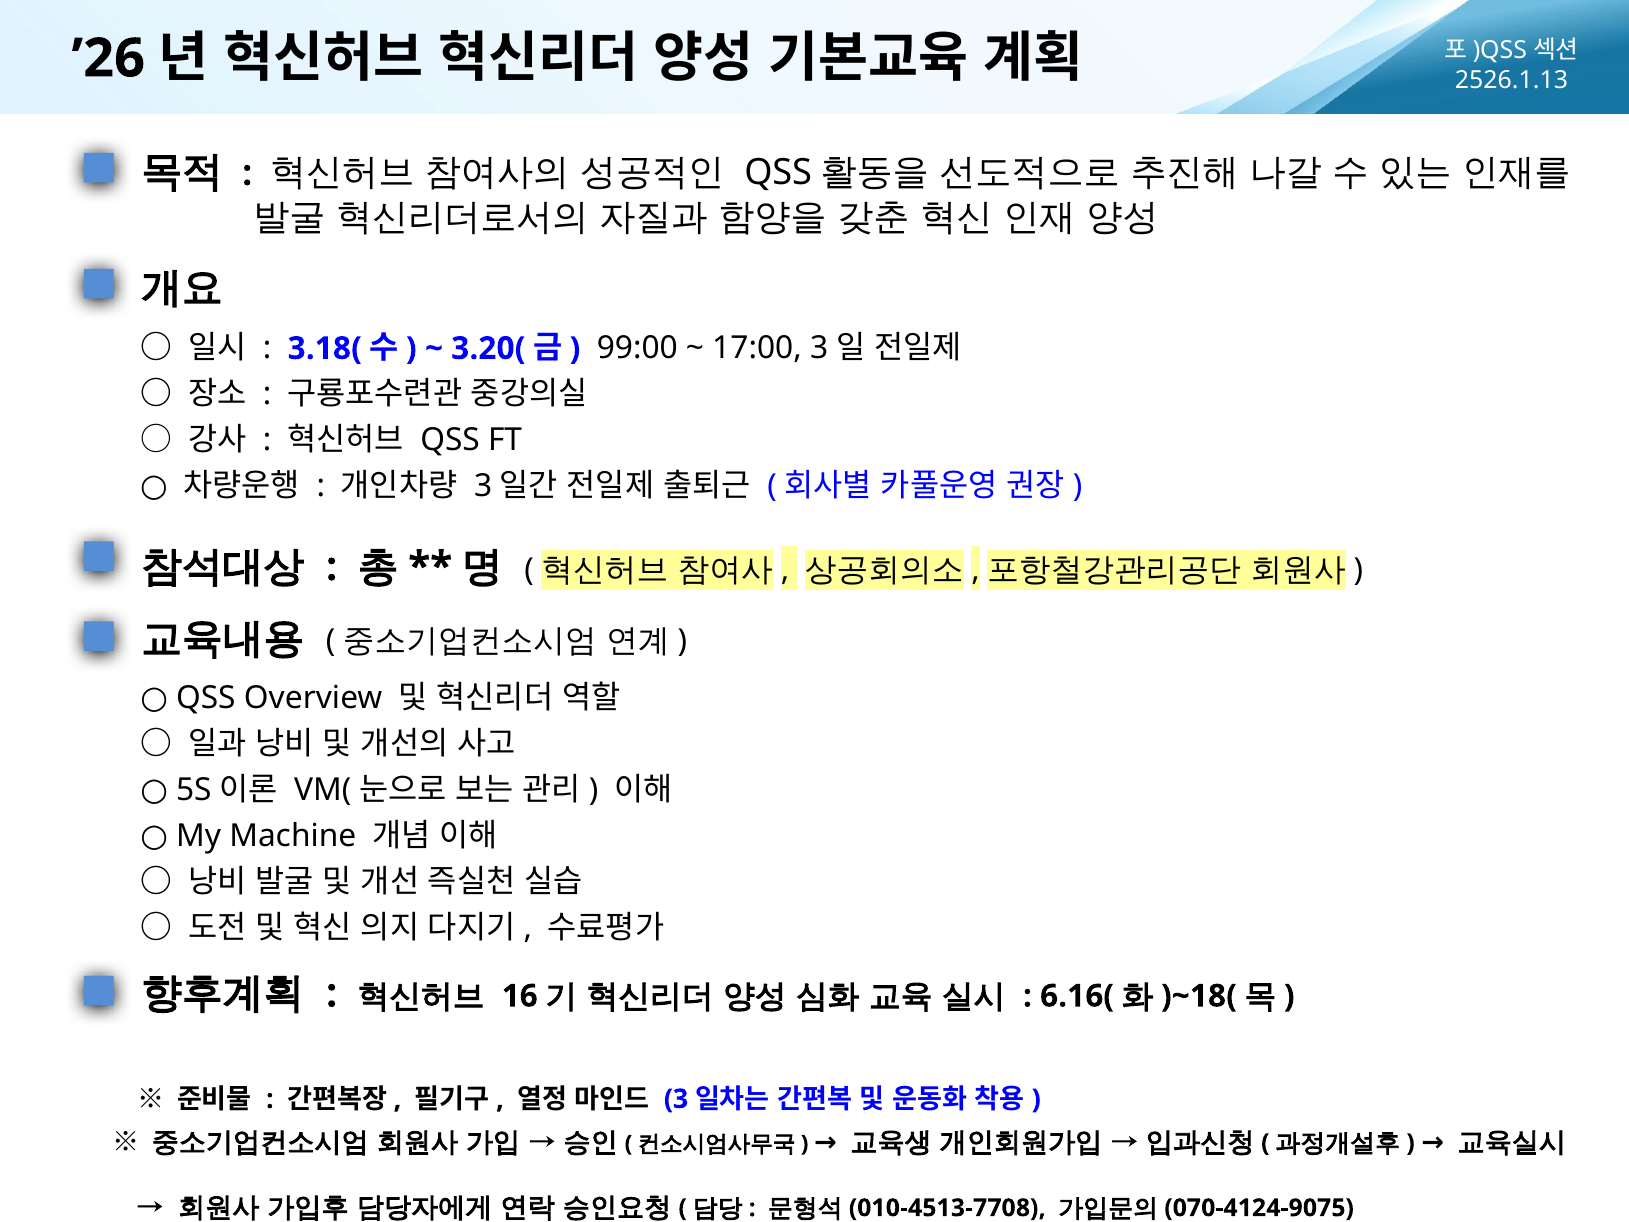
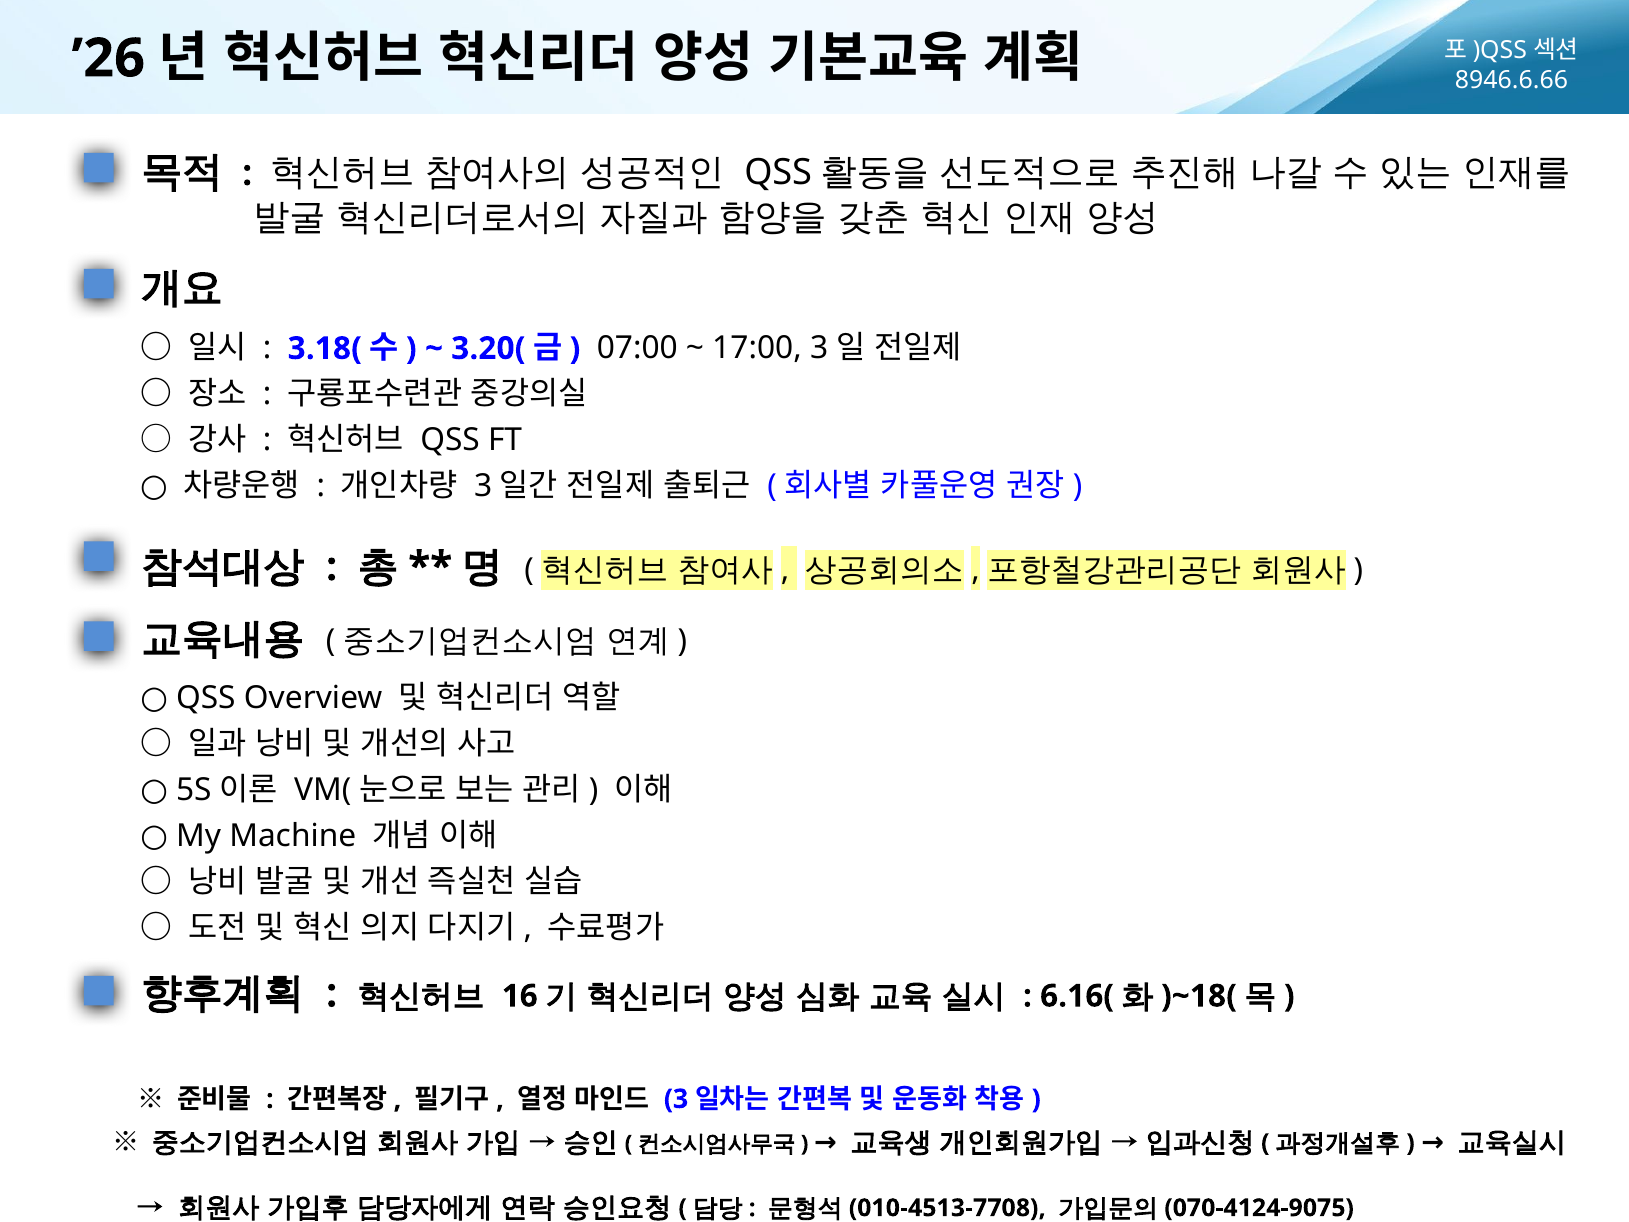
2526.1.13: 2526.1.13 -> 8946.6.66
99:00: 99:00 -> 07:00
